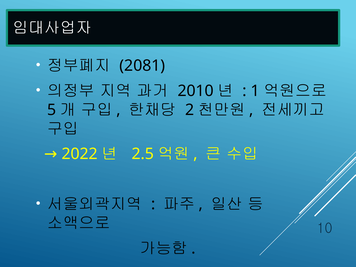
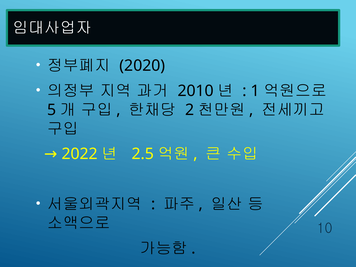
2081: 2081 -> 2020
